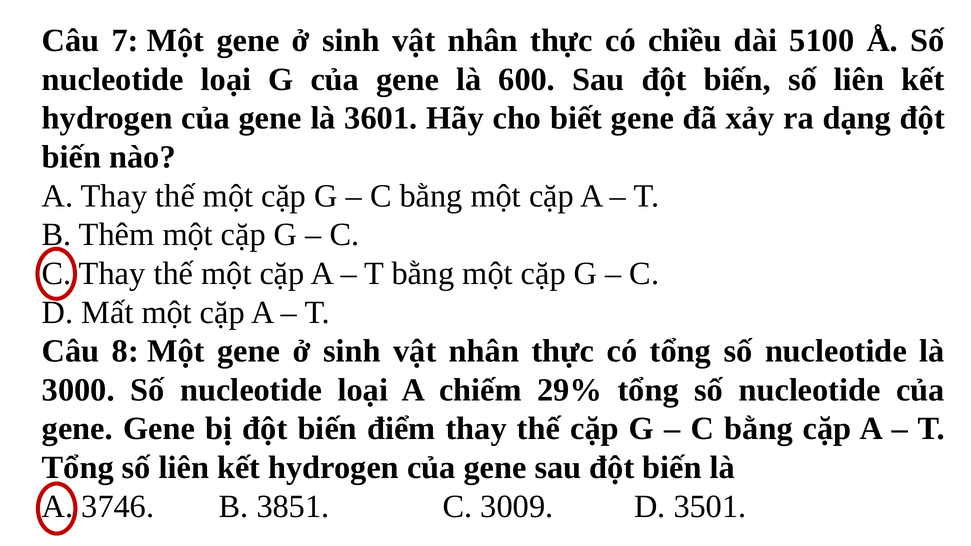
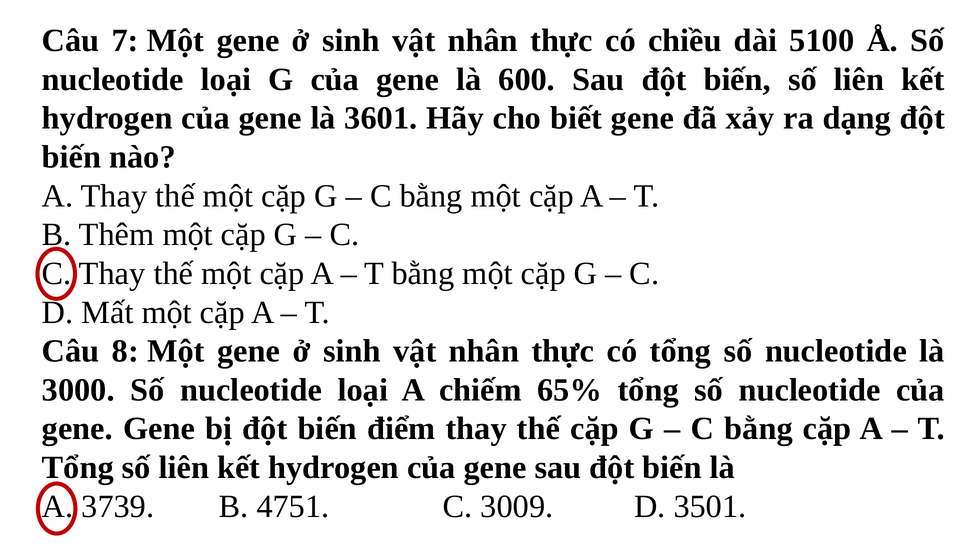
29%: 29% -> 65%
3746: 3746 -> 3739
3851: 3851 -> 4751
